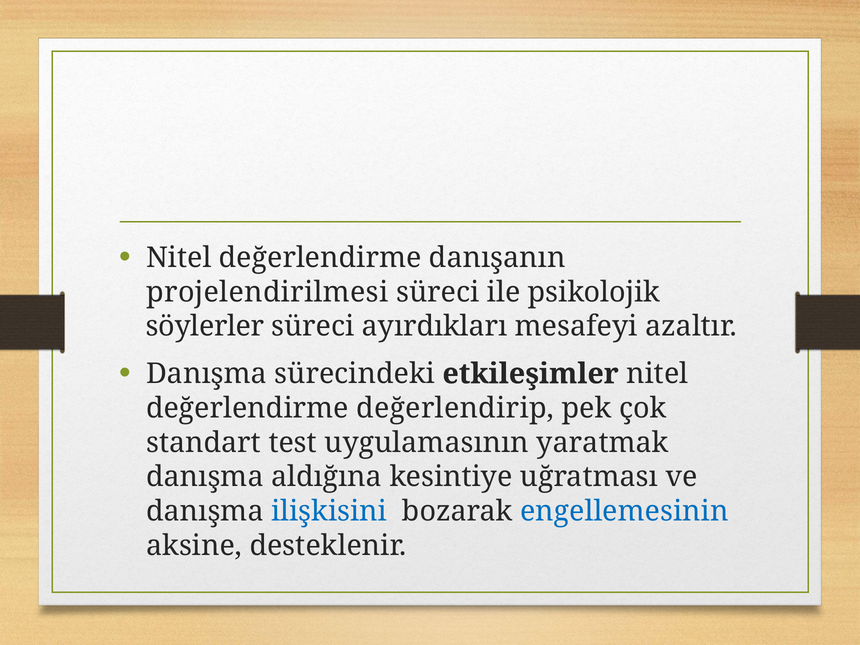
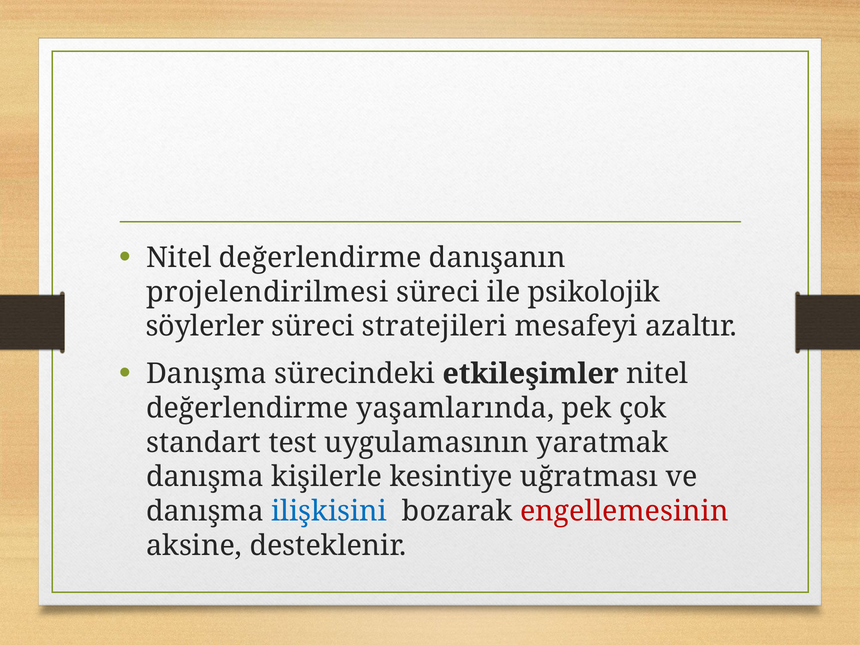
ayırdıkları: ayırdıkları -> stratejileri
değerlendirip: değerlendirip -> yaşamlarında
aldığına: aldığına -> kişilerle
engellemesinin colour: blue -> red
